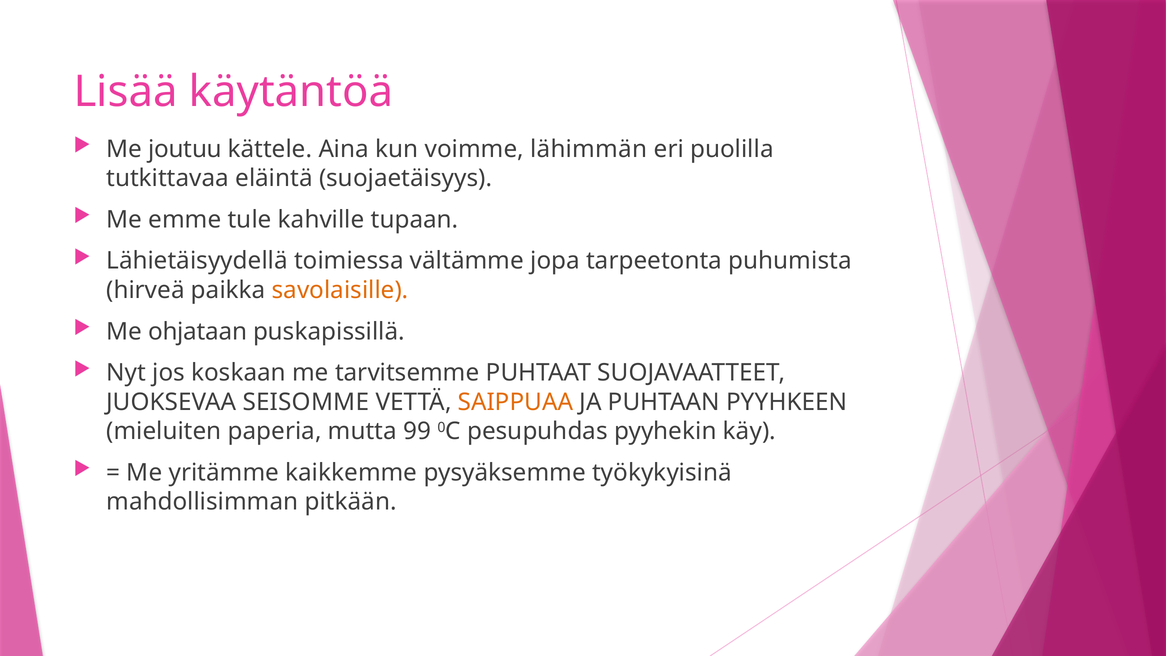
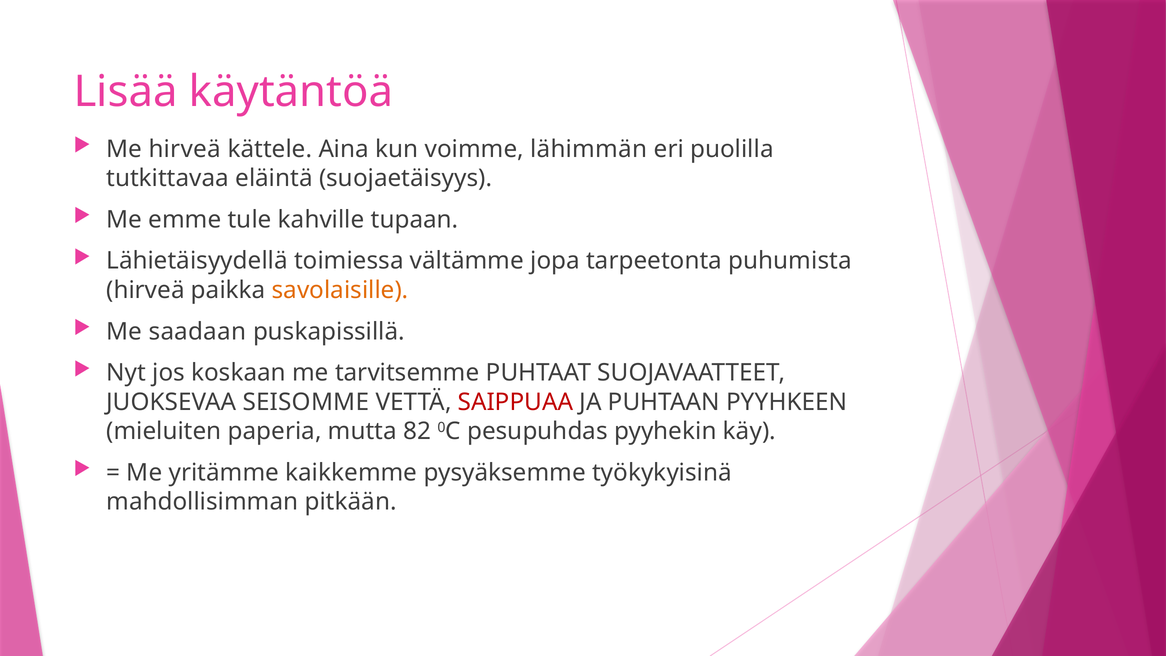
Me joutuu: joutuu -> hirveä
ohjataan: ohjataan -> saadaan
SAIPPUAA colour: orange -> red
99: 99 -> 82
